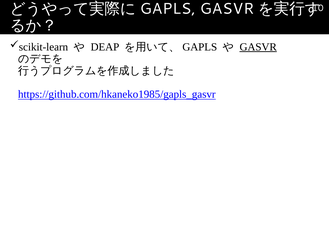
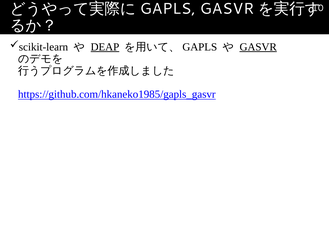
DEAP underline: none -> present
